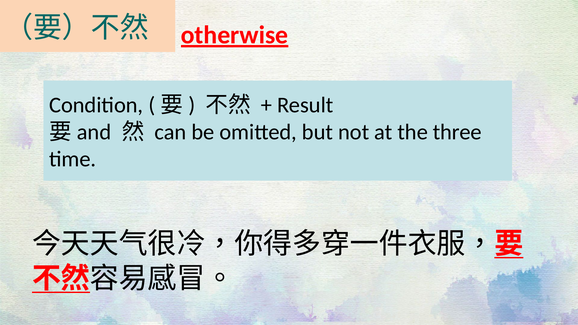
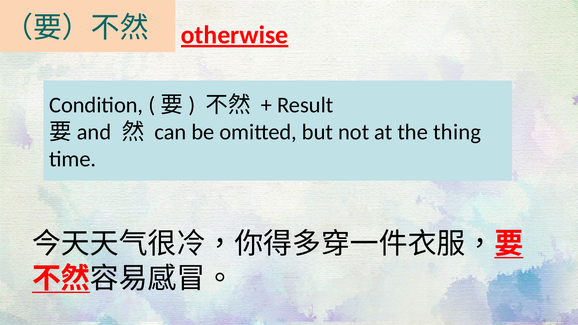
three: three -> thing
